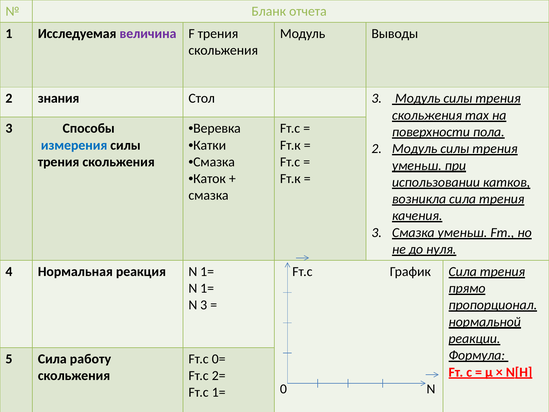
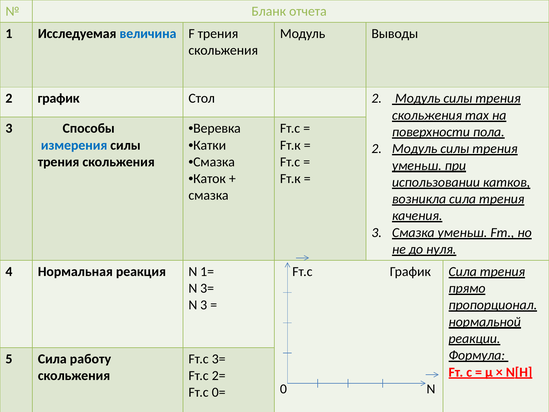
величина colour: purple -> blue
2 знания: знания -> график
Стол 3: 3 -> 2
1= at (207, 288): 1= -> 3=
Fт.с 0=: 0= -> 3=
Fт.с 1=: 1= -> 0=
